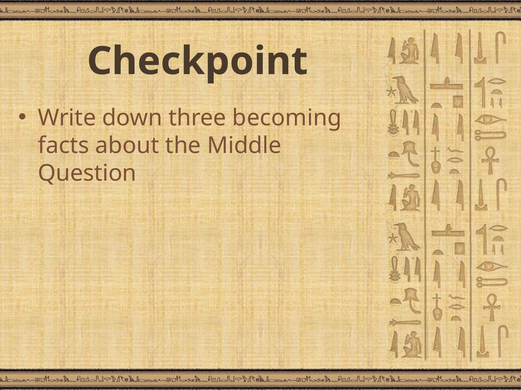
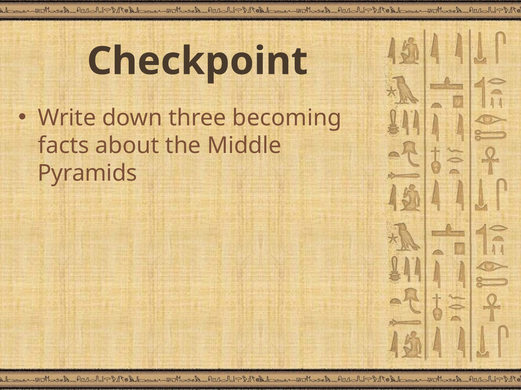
Question: Question -> Pyramids
